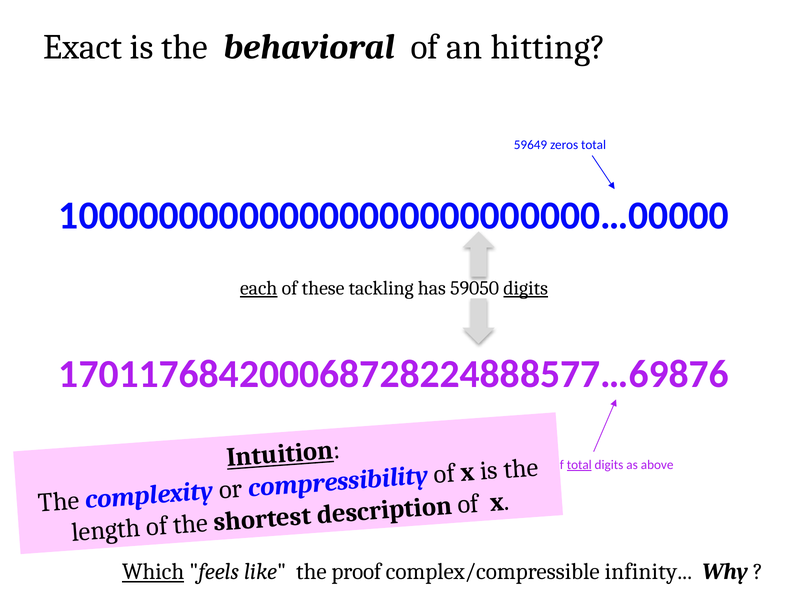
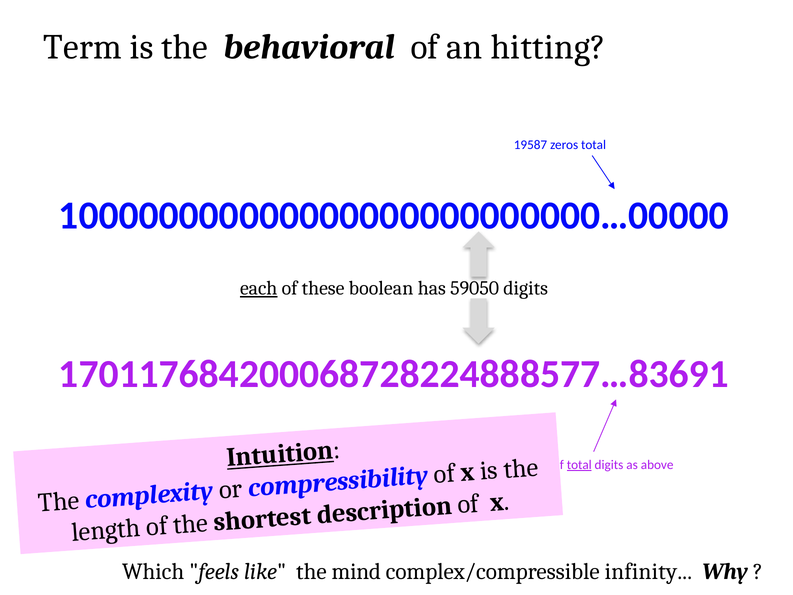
Exact: Exact -> Term
59649: 59649 -> 19587
tackling: tackling -> boolean
digits at (526, 288) underline: present -> none
170117684200068728224888577…69876: 170117684200068728224888577…69876 -> 170117684200068728224888577…83691
Which underline: present -> none
proof: proof -> mind
